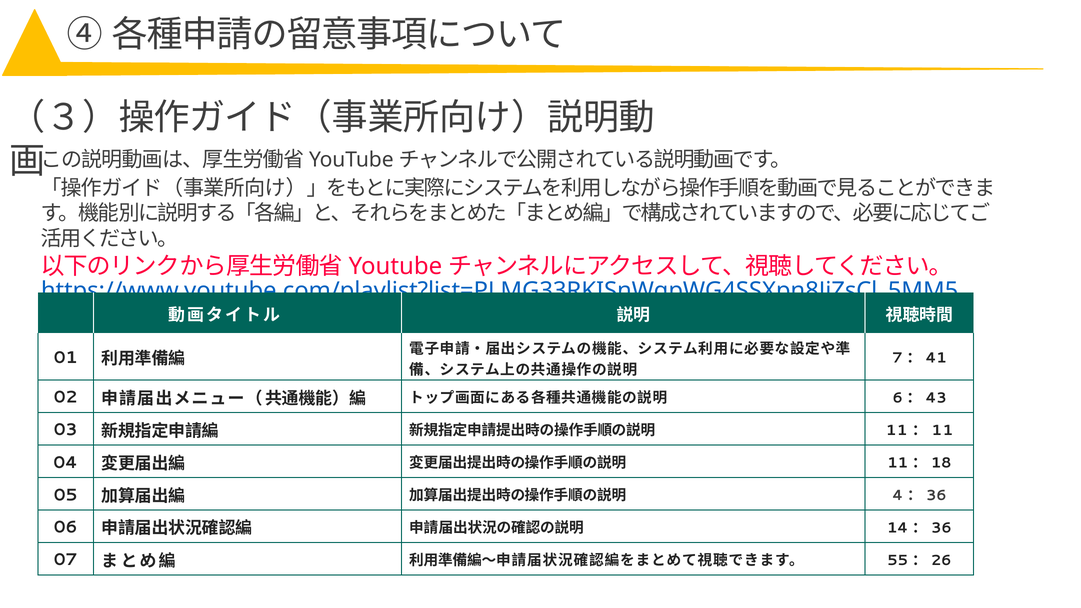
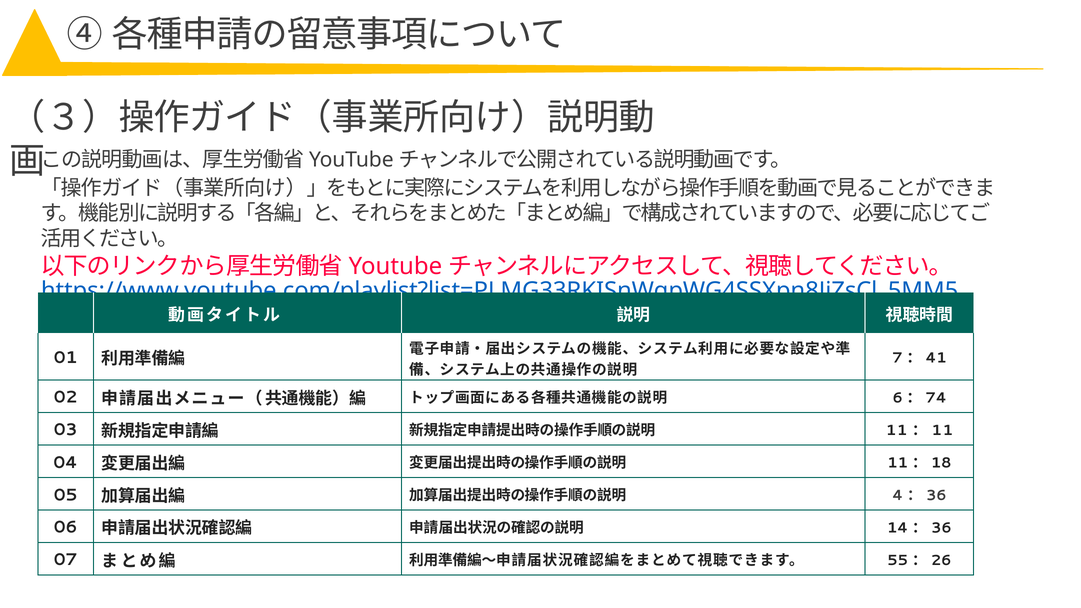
43: 43 -> 74
